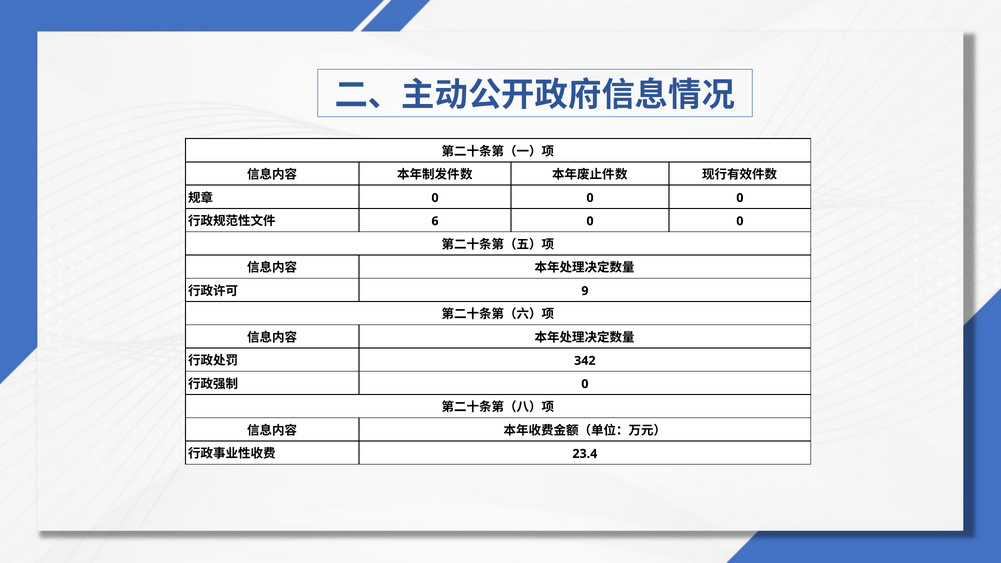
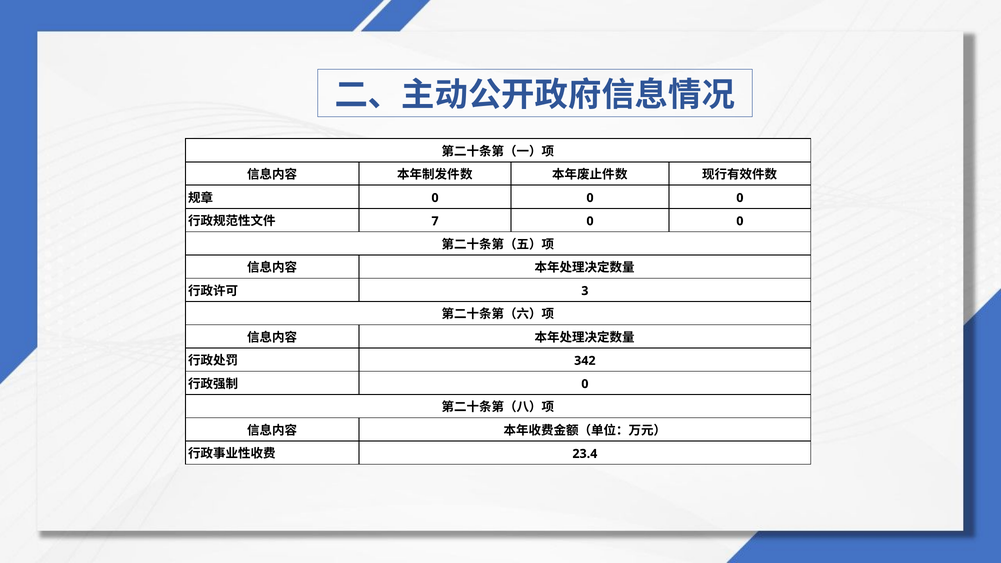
6: 6 -> 7
9: 9 -> 3
